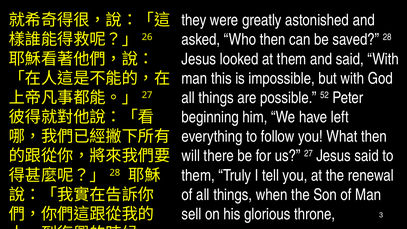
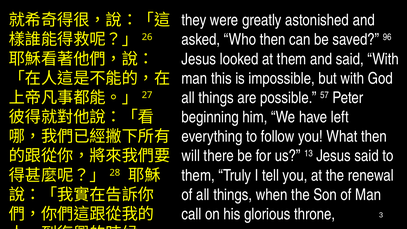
28: 28 -> 96
52: 52 -> 57
27: 27 -> 13
sell: sell -> call
